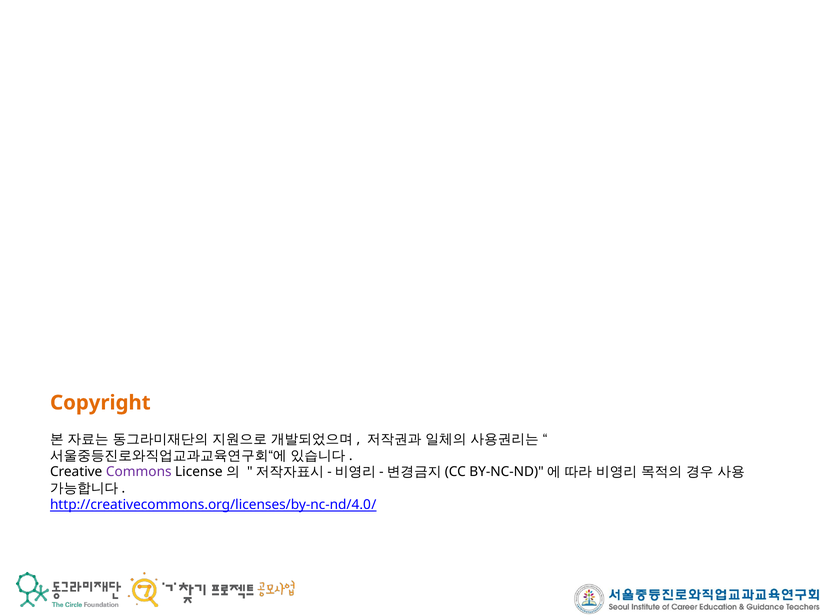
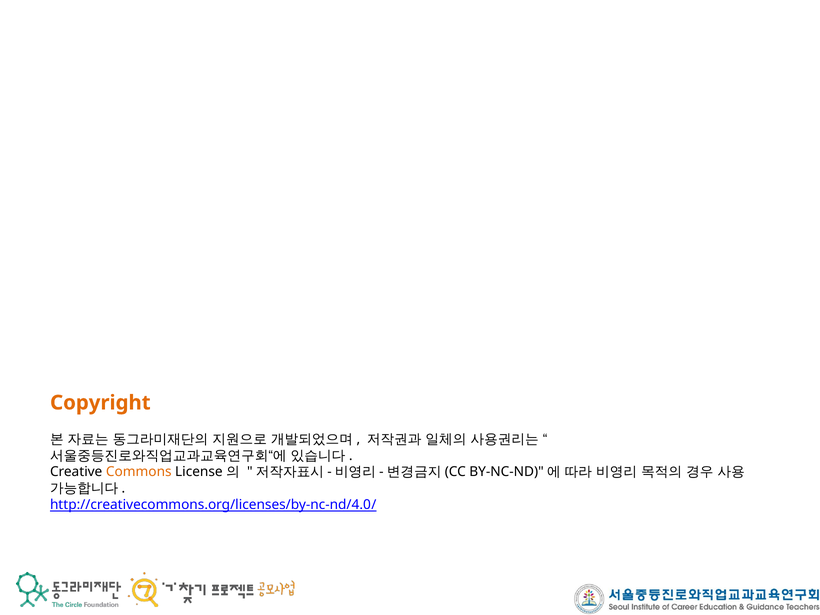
Commons colour: purple -> orange
